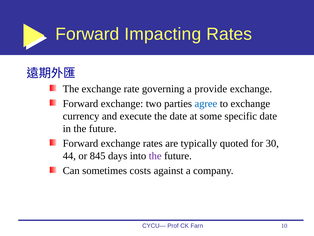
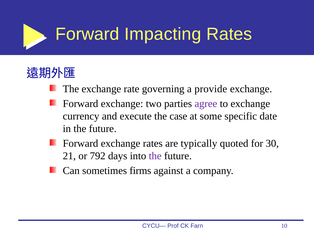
agree colour: blue -> purple
the date: date -> case
44: 44 -> 21
845: 845 -> 792
costs: costs -> firms
